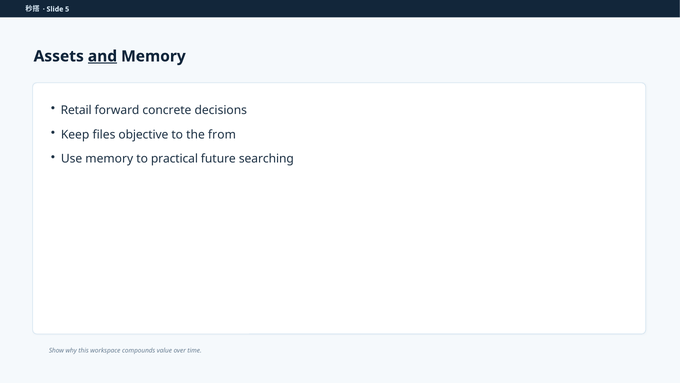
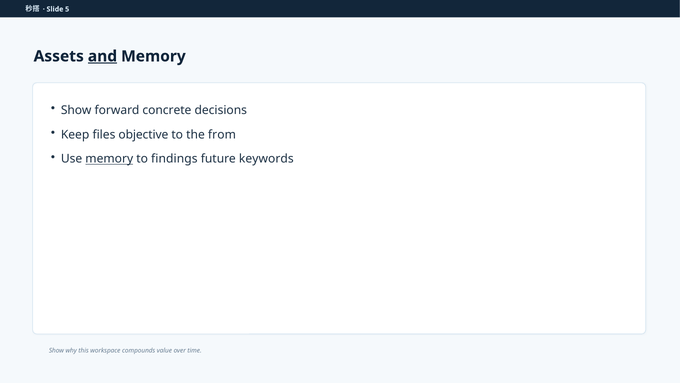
Retail at (76, 110): Retail -> Show
memory at (109, 159) underline: none -> present
practical: practical -> findings
searching: searching -> keywords
